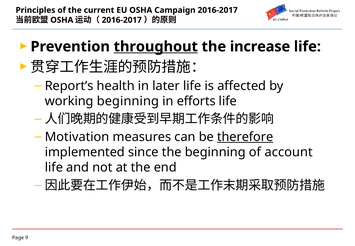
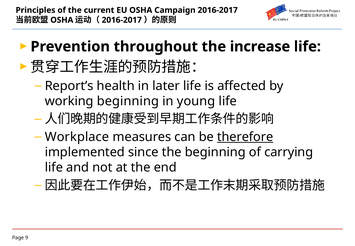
throughout underline: present -> none
efforts: efforts -> young
Motivation: Motivation -> Workplace
account: account -> carrying
